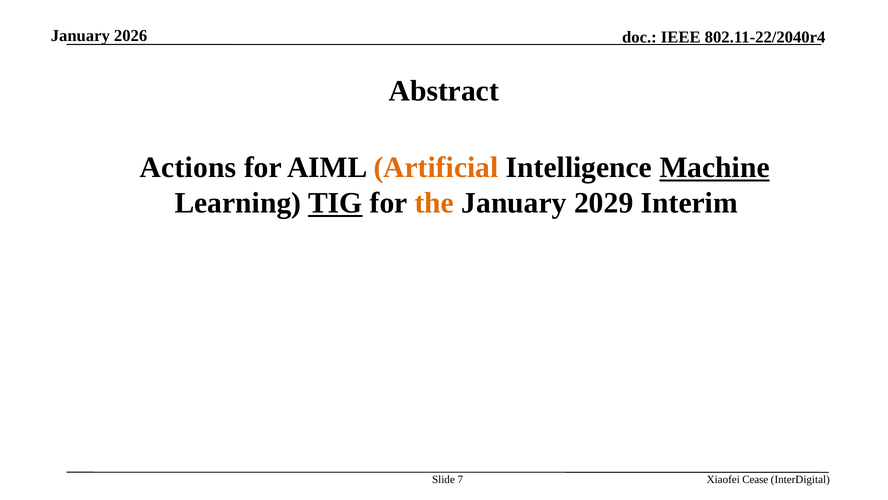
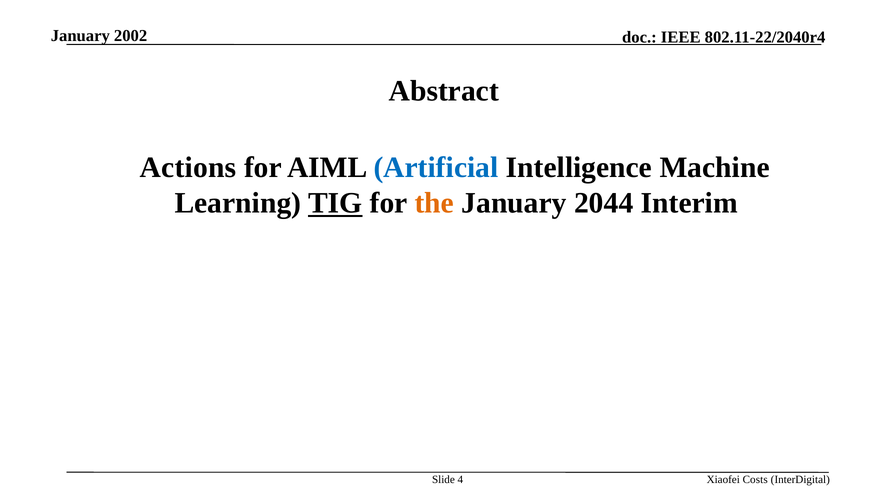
2026: 2026 -> 2002
Artificial colour: orange -> blue
Machine underline: present -> none
2029: 2029 -> 2044
7: 7 -> 4
Cease: Cease -> Costs
